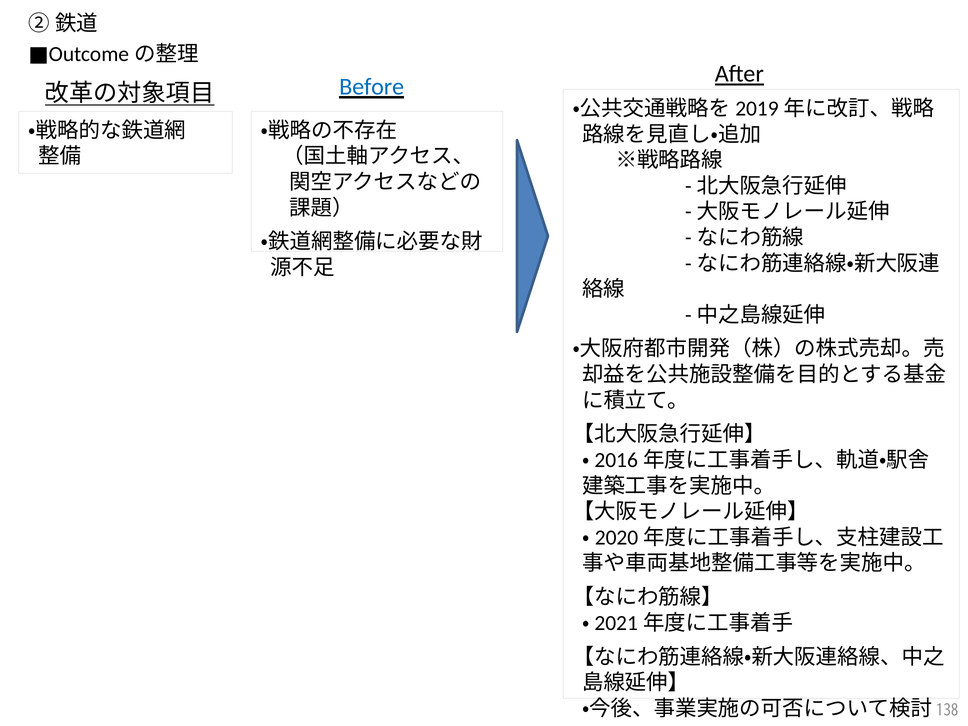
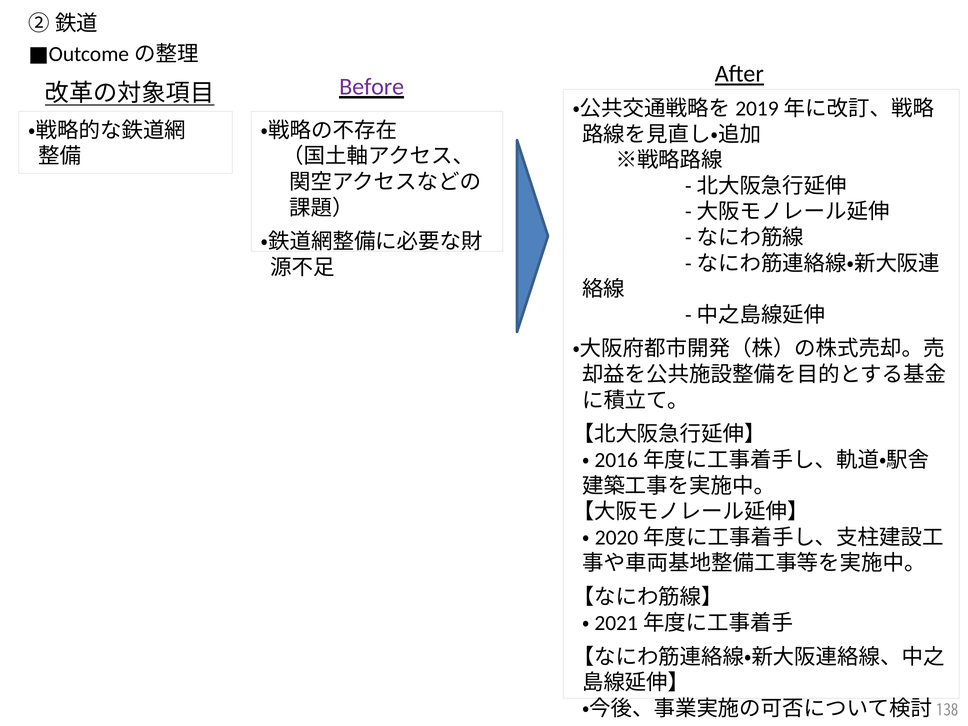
Before colour: blue -> purple
